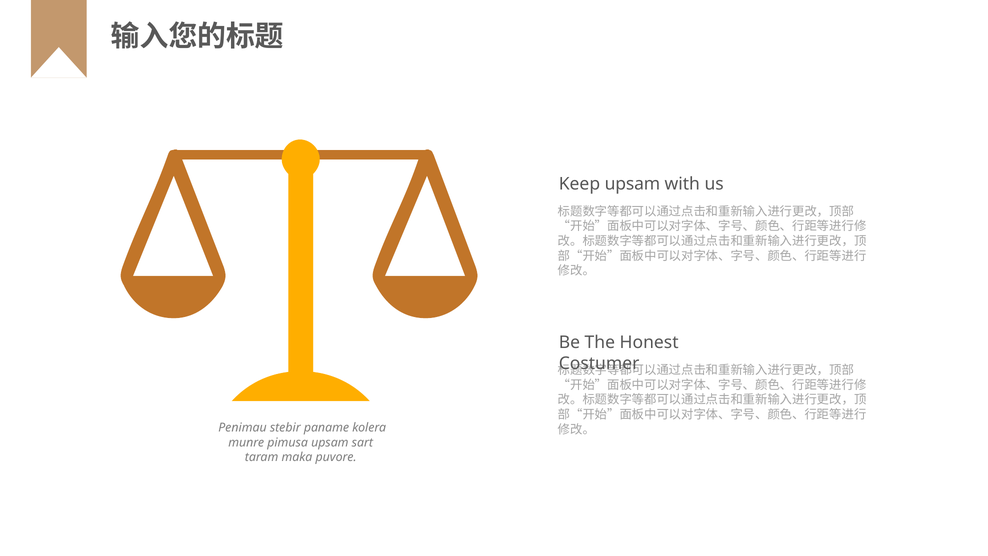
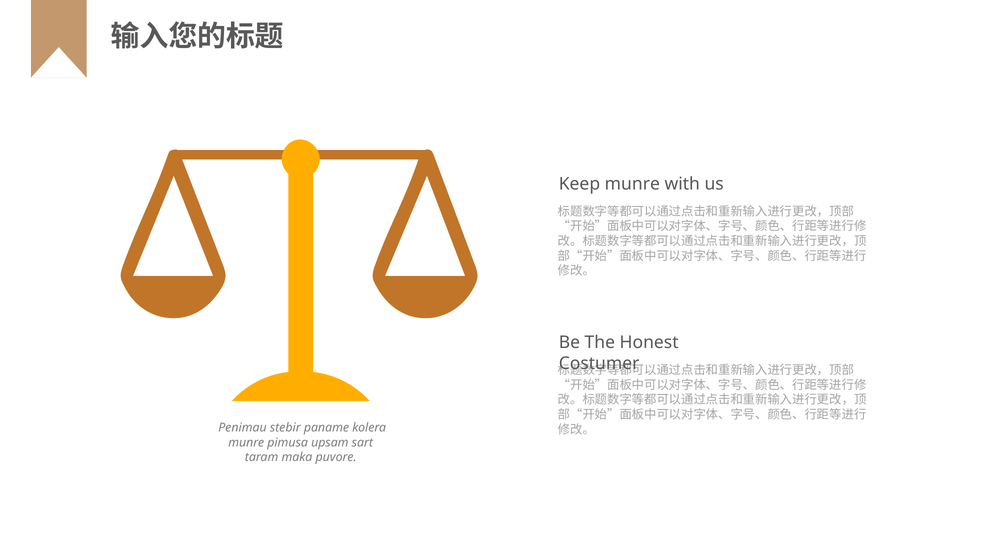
Keep upsam: upsam -> munre
